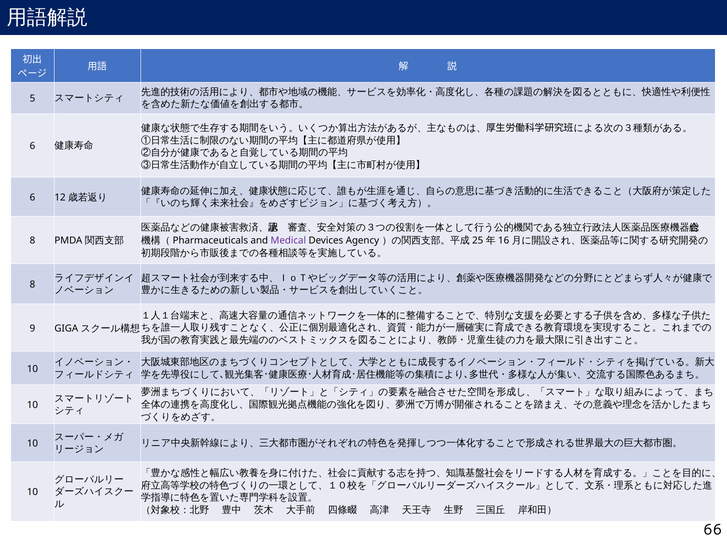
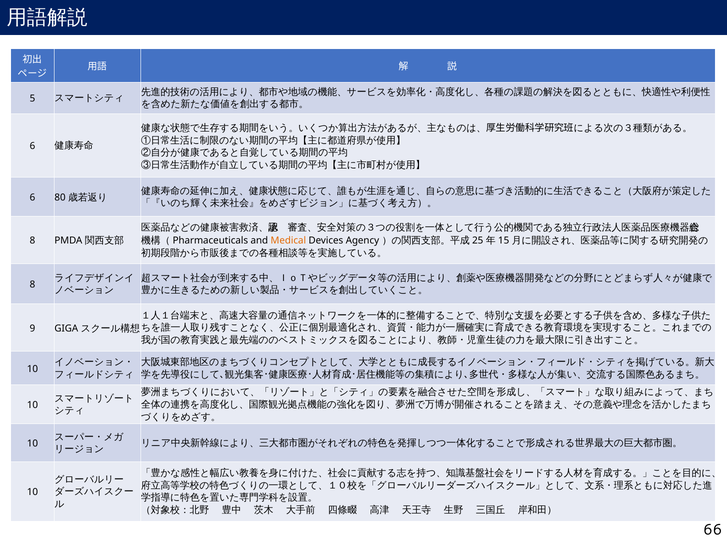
12: 12 -> 80
Medical colour: purple -> orange
16: 16 -> 15
